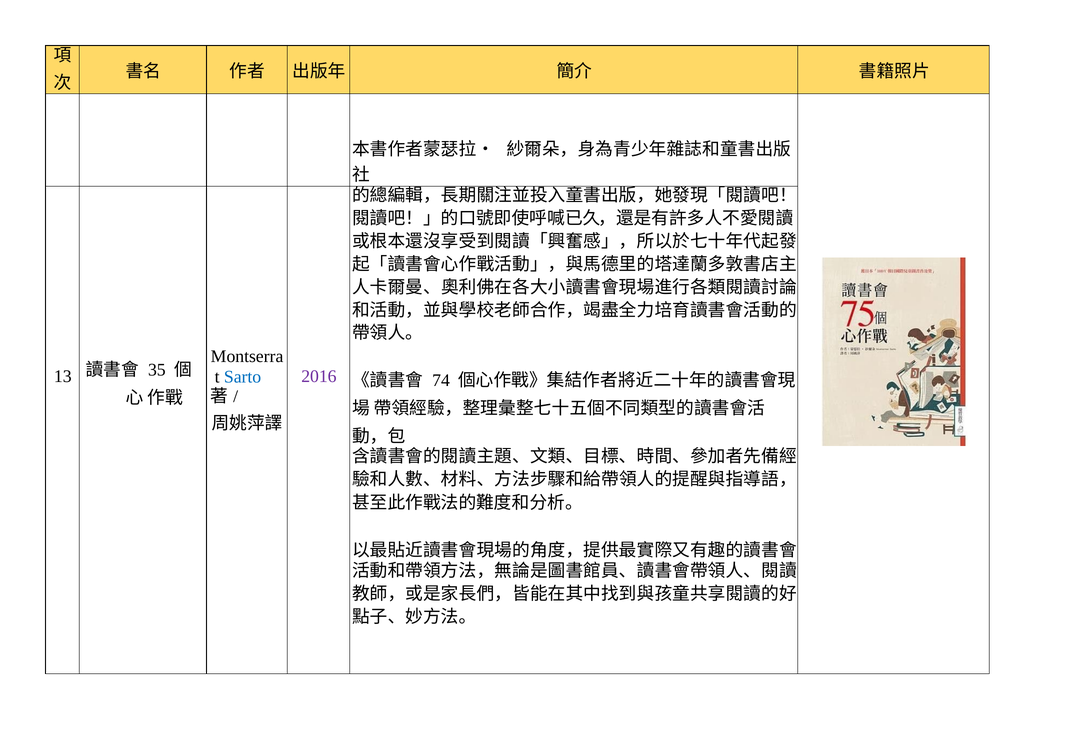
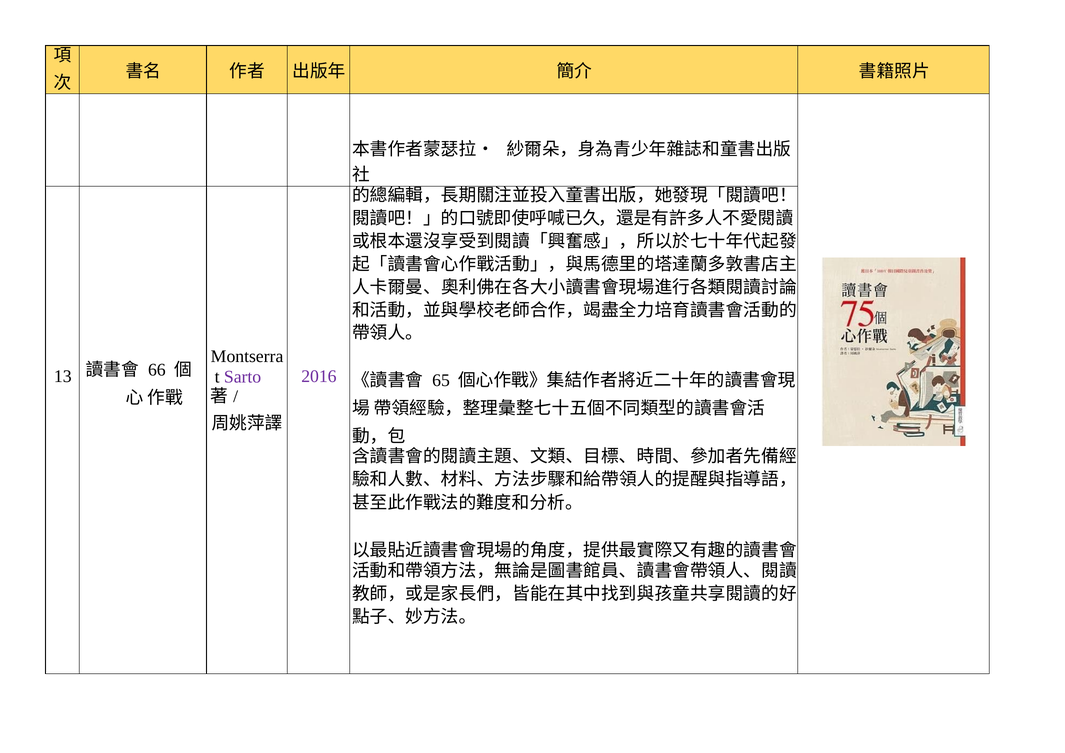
35: 35 -> 66
74: 74 -> 65
Sarto colour: blue -> purple
